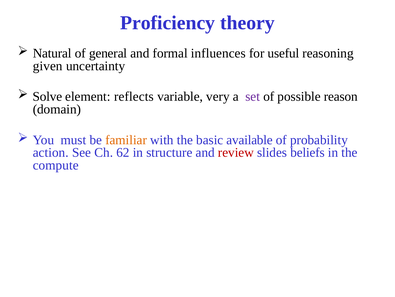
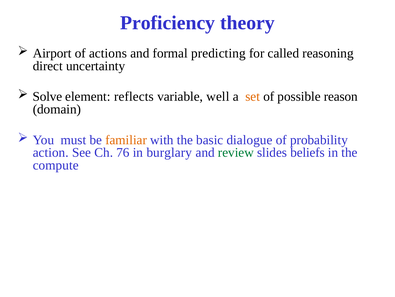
Natural: Natural -> Airport
general: general -> actions
influences: influences -> predicting
useful: useful -> called
given: given -> direct
very: very -> well
set colour: purple -> orange
available: available -> dialogue
62: 62 -> 76
structure: structure -> burglary
review colour: red -> green
